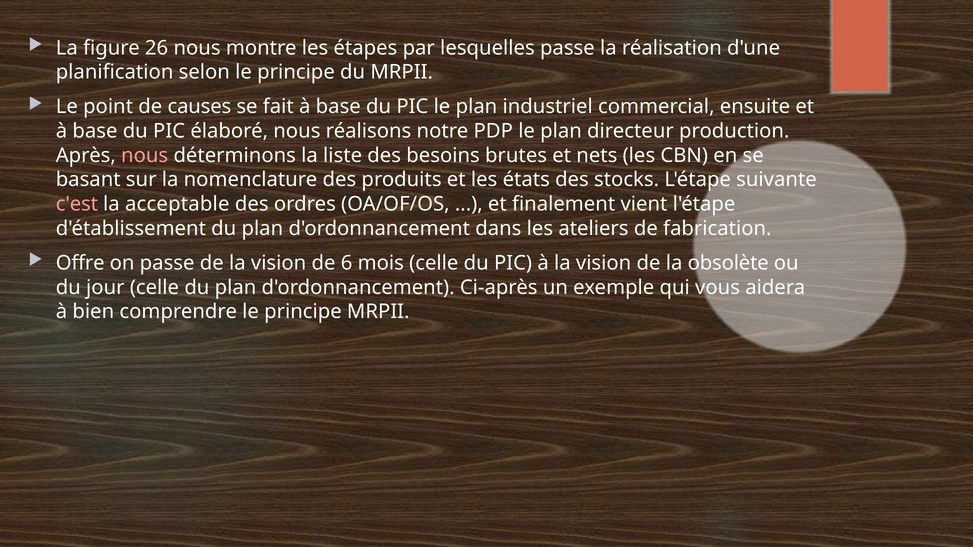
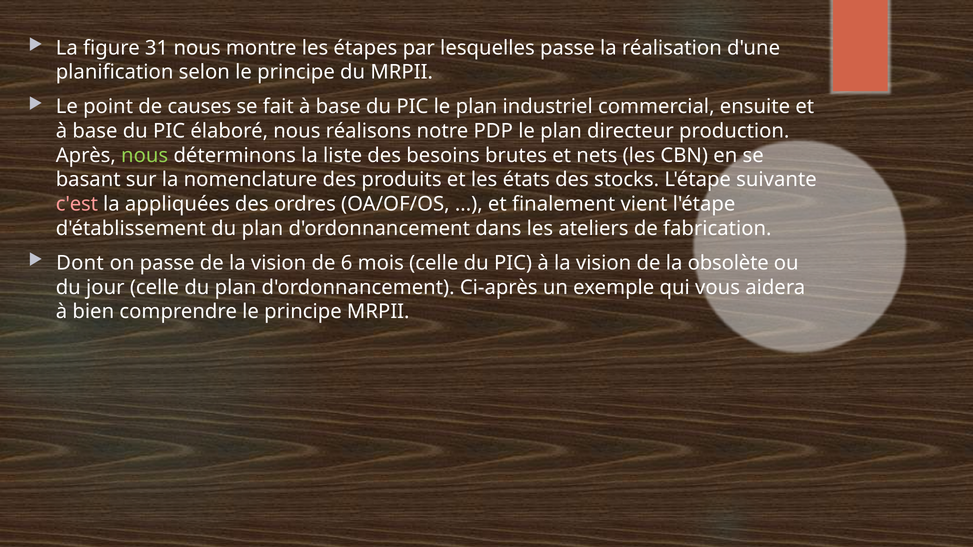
26: 26 -> 31
nous at (145, 156) colour: pink -> light green
acceptable: acceptable -> appliquées
Offre: Offre -> Dont
